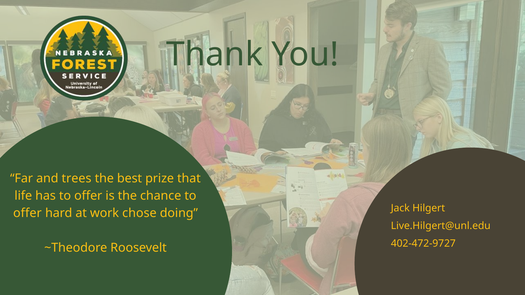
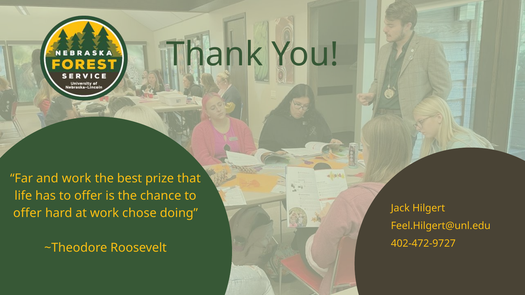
and trees: trees -> work
Live.Hilgert@unl.edu: Live.Hilgert@unl.edu -> Feel.Hilgert@unl.edu
